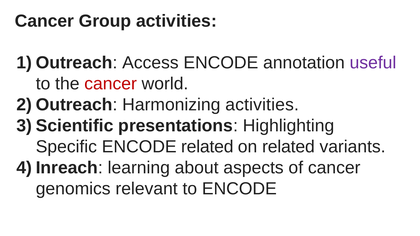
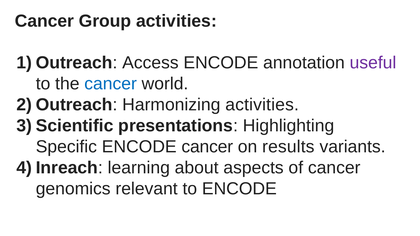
cancer at (111, 84) colour: red -> blue
ENCODE related: related -> cancer
on related: related -> results
